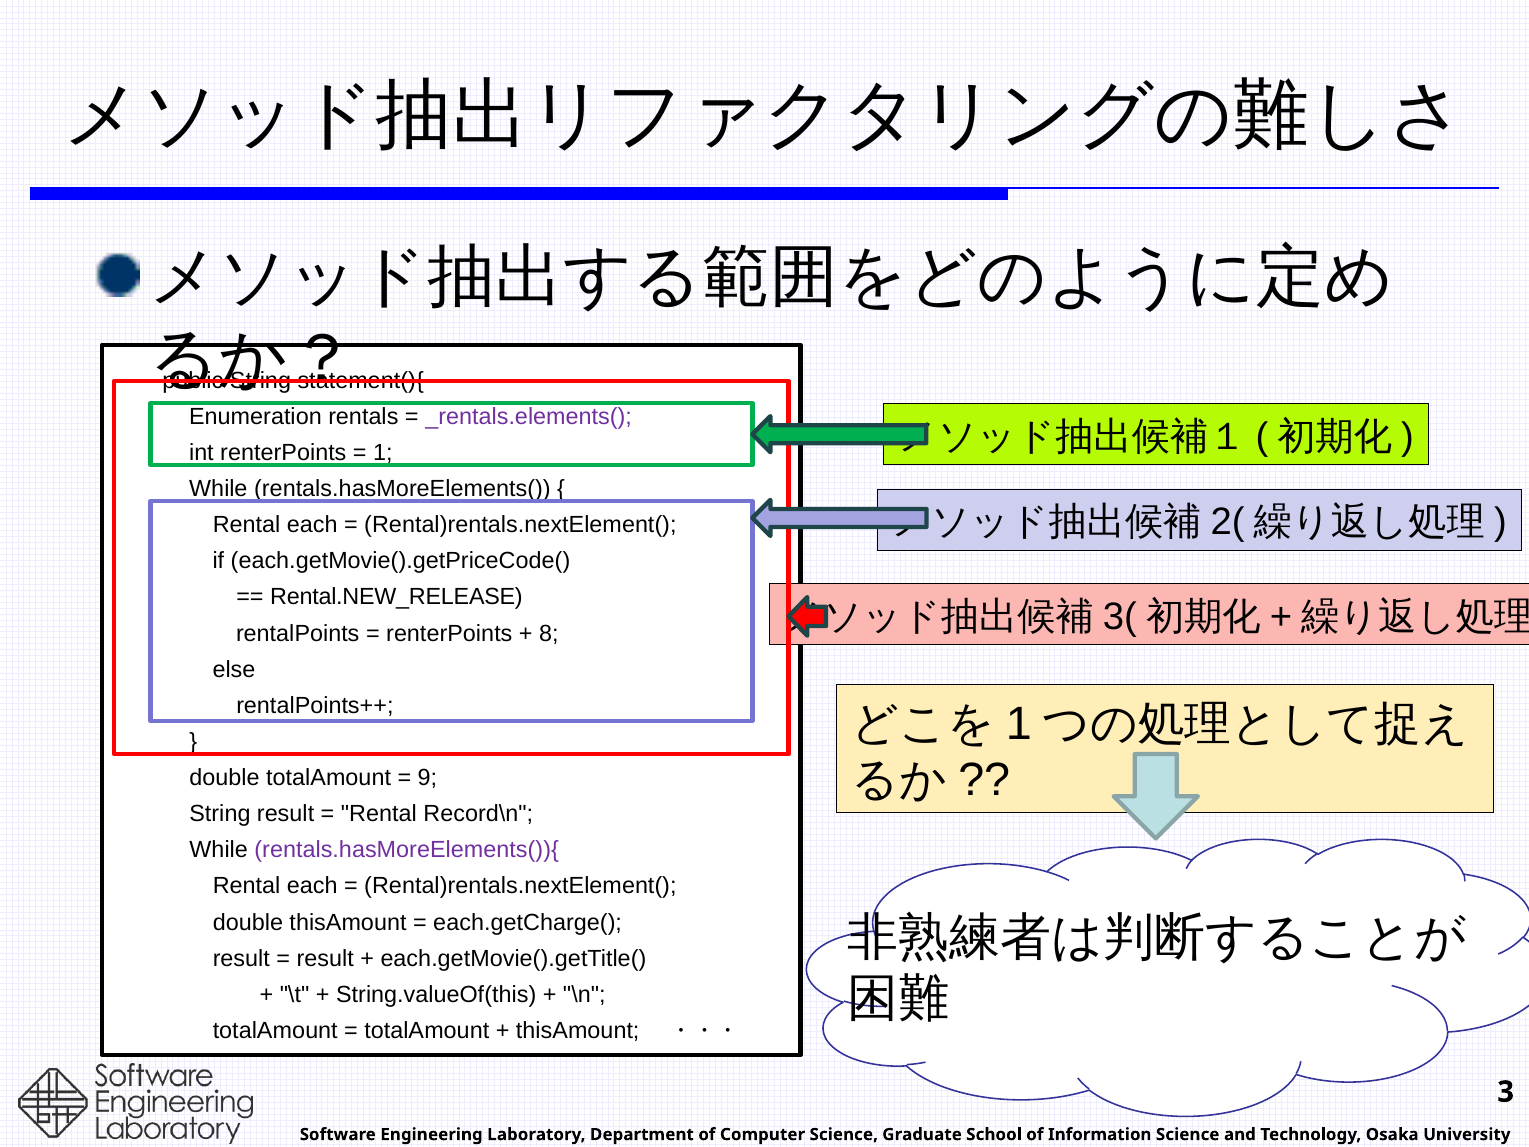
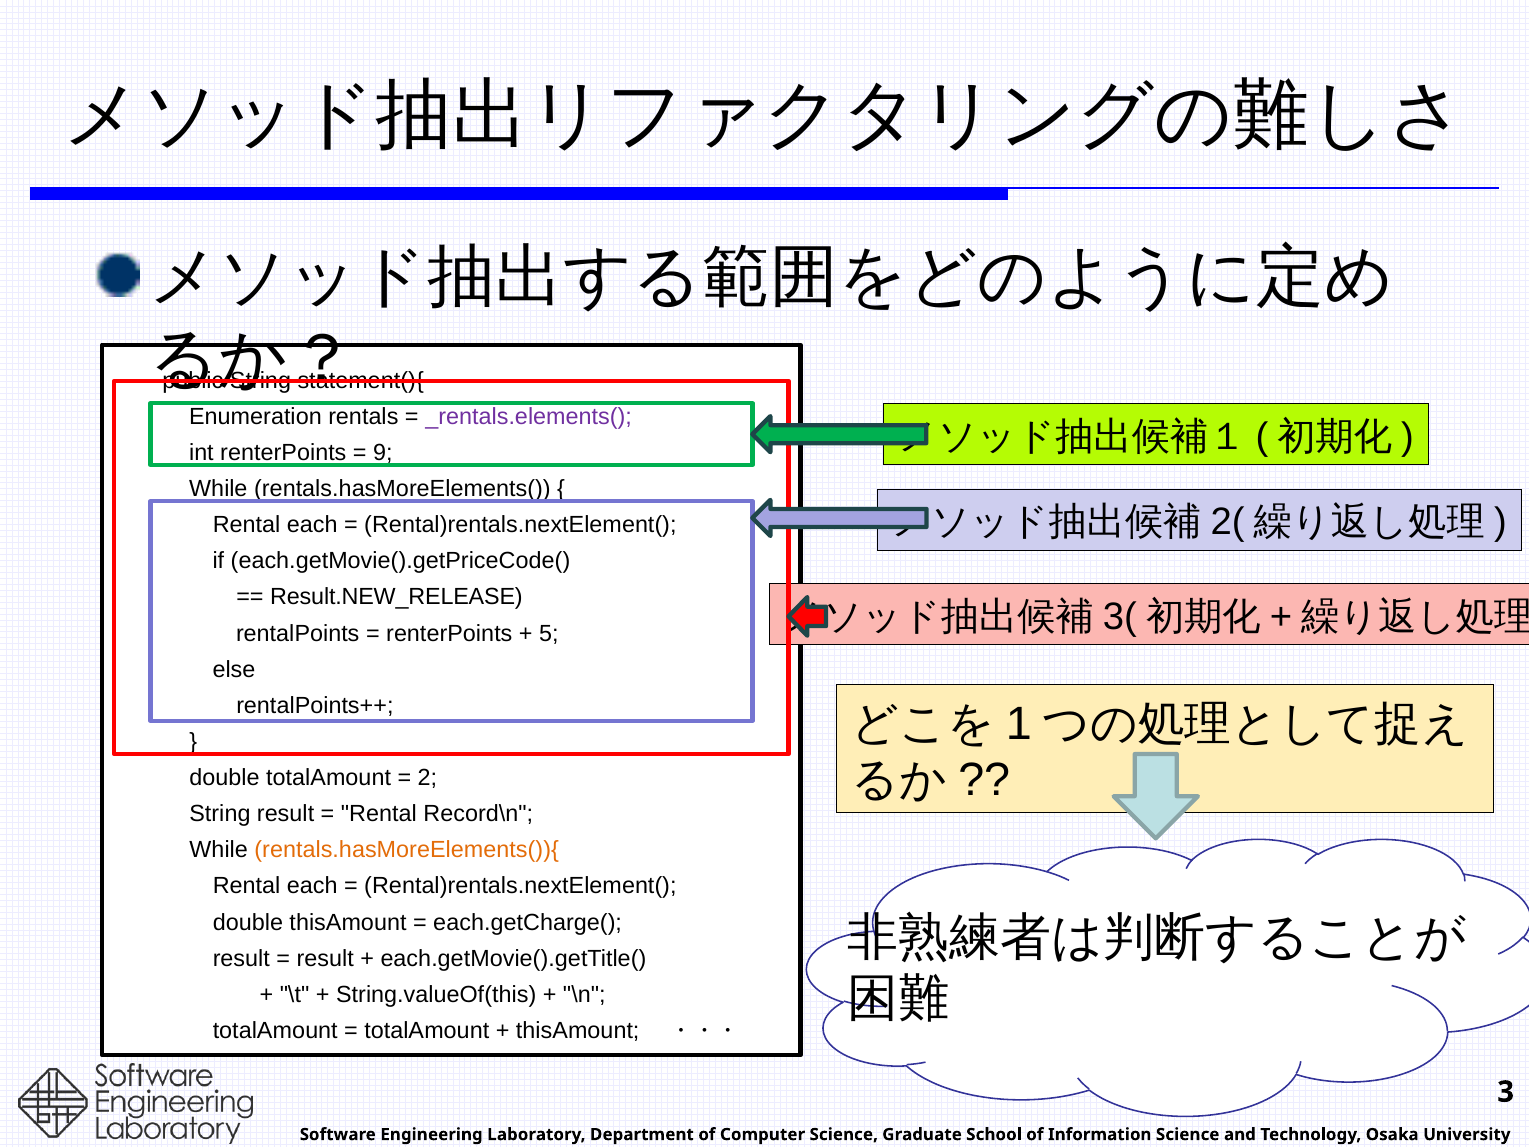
1: 1 -> 9
Rental.NEW_RELEASE: Rental.NEW_RELEASE -> Result.NEW_RELEASE
8: 8 -> 5
9: 9 -> 2
rentals.hasMoreElements()){ colour: purple -> orange
